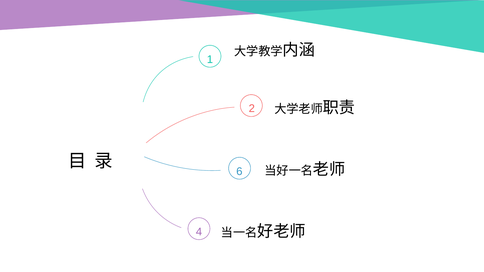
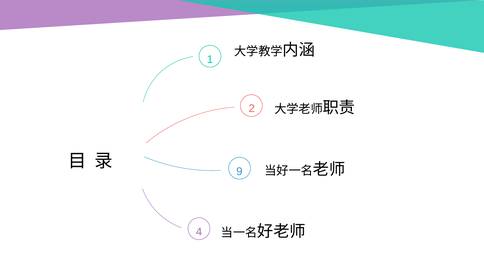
6: 6 -> 9
